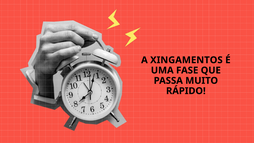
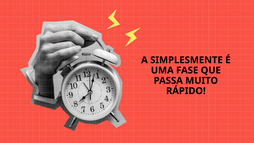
XINGAMENTOS: XINGAMENTOS -> SIMPLESMENTE
